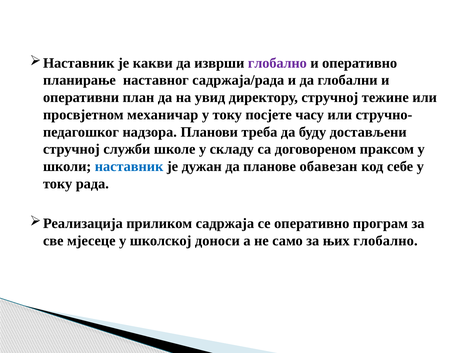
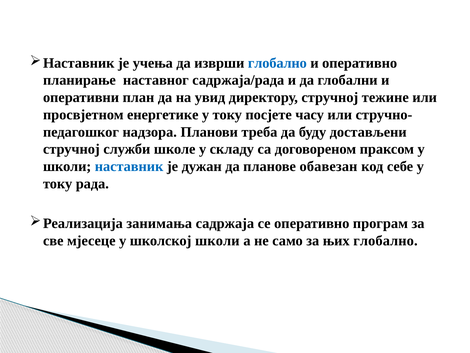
какви: какви -> учења
глобално at (277, 63) colour: purple -> blue
механичар: механичар -> енергетике
приликом: приликом -> занимања
школској доноси: доноси -> школи
